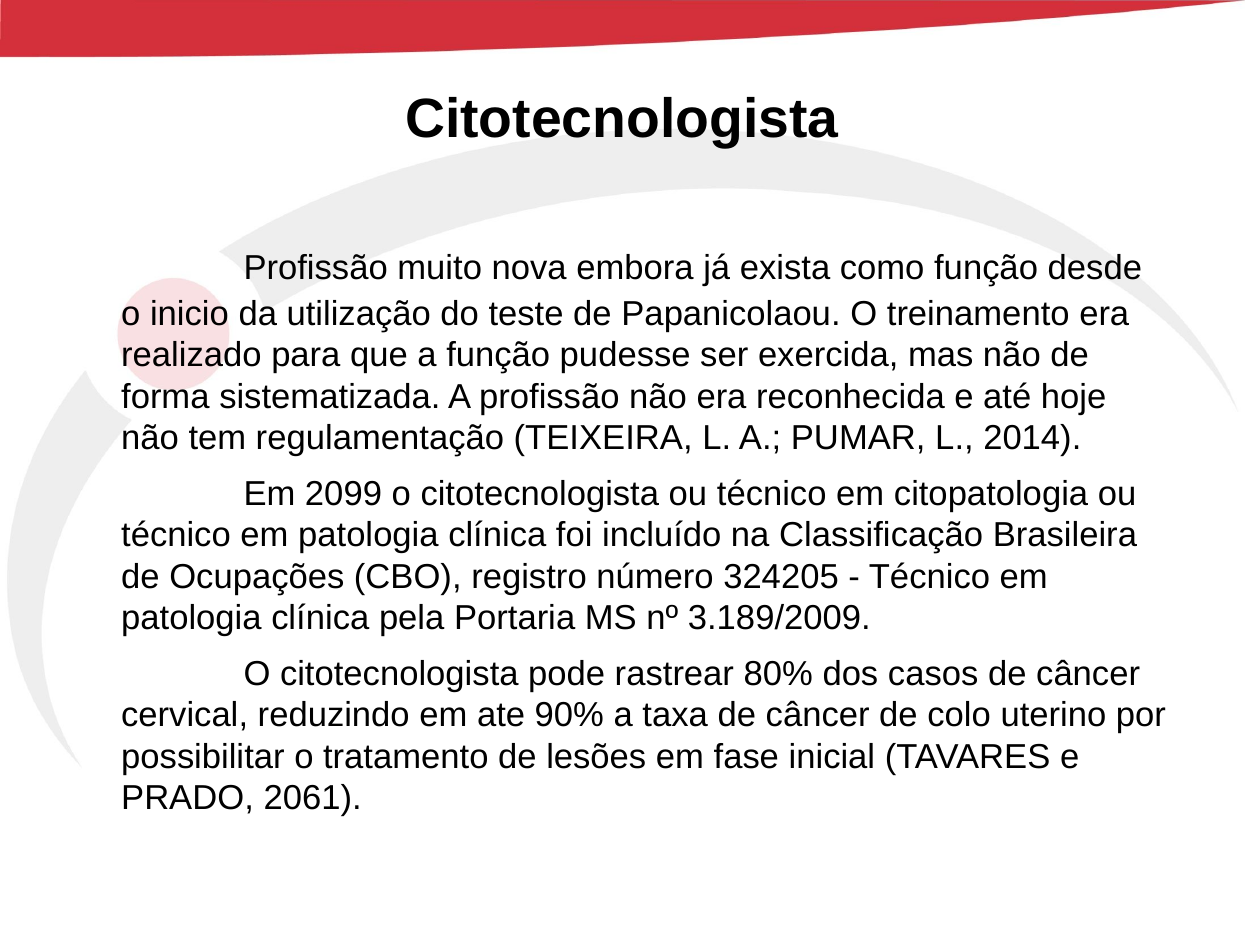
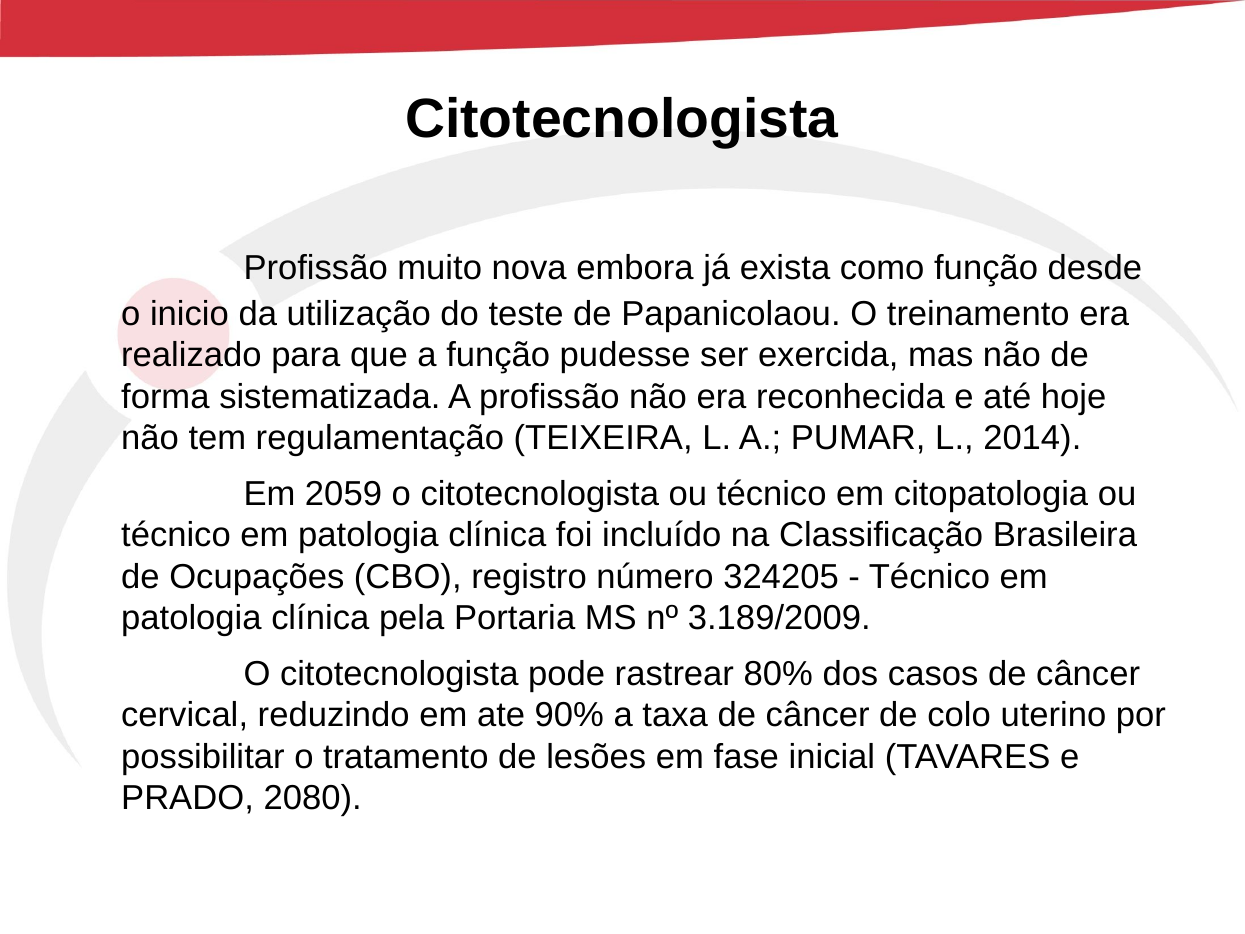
2099: 2099 -> 2059
2061: 2061 -> 2080
